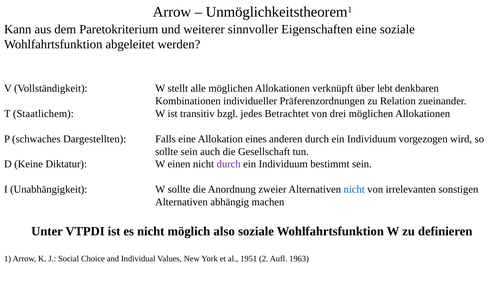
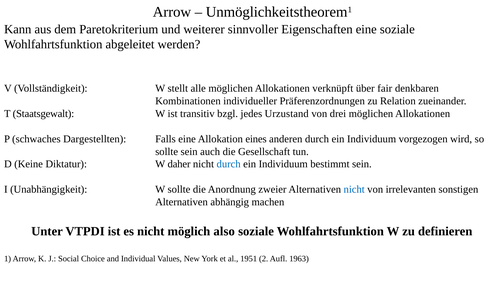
lebt: lebt -> fair
Staatlichem: Staatlichem -> Staatsgewalt
Betrachtet: Betrachtet -> Urzustand
einen: einen -> daher
durch at (229, 164) colour: purple -> blue
